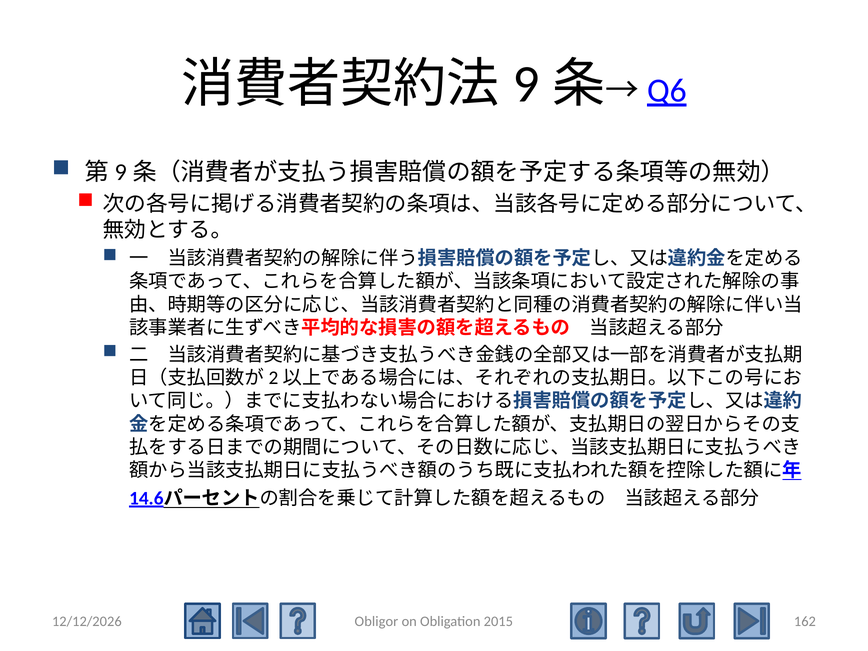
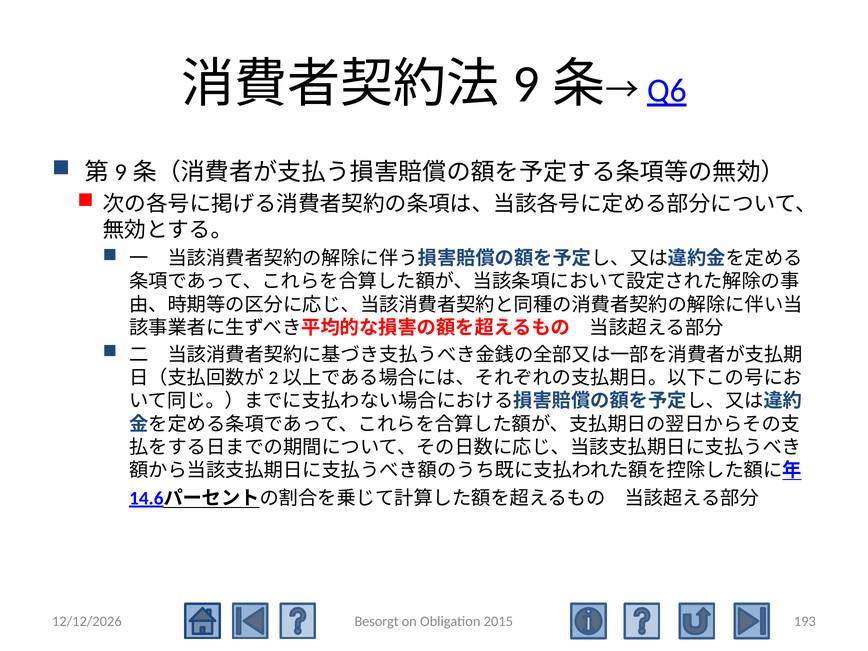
Obligor: Obligor -> Besorgt
162: 162 -> 193
